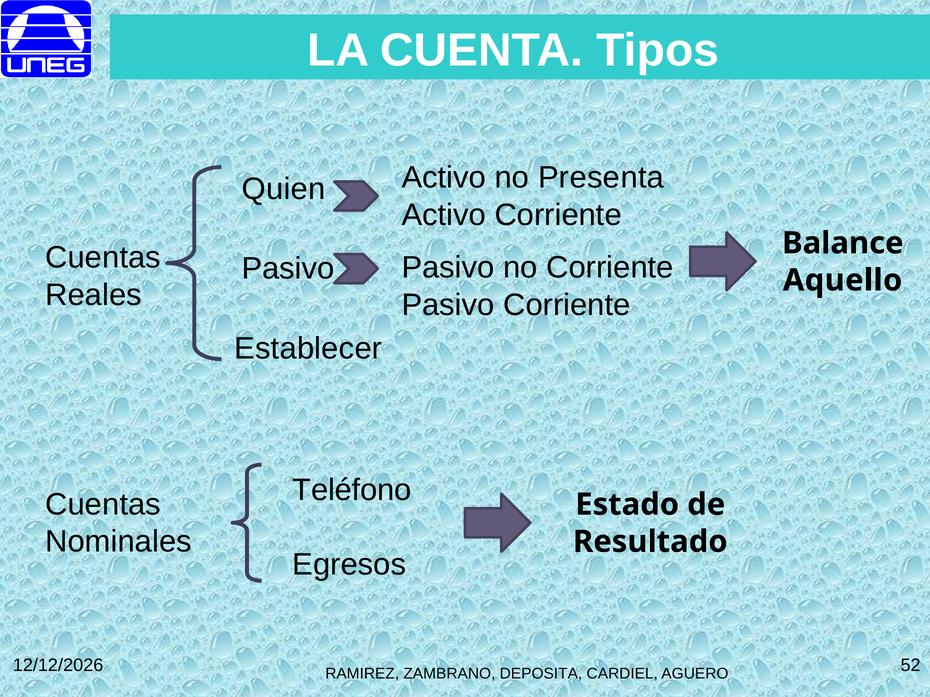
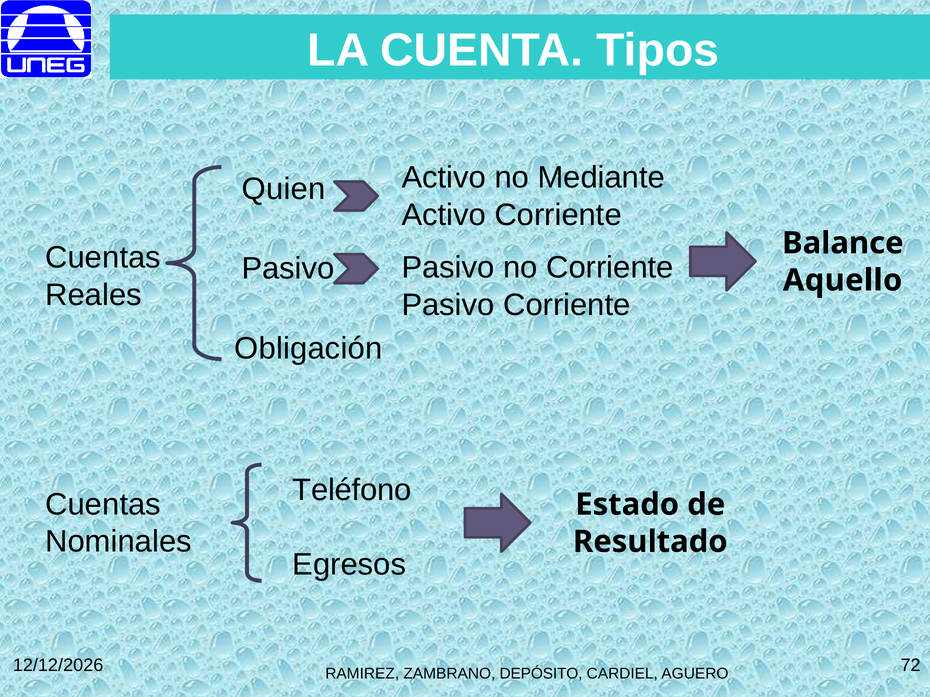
Presenta: Presenta -> Mediante
Establecer: Establecer -> Obligación
52: 52 -> 72
DEPOSITA: DEPOSITA -> DEPÓSITO
